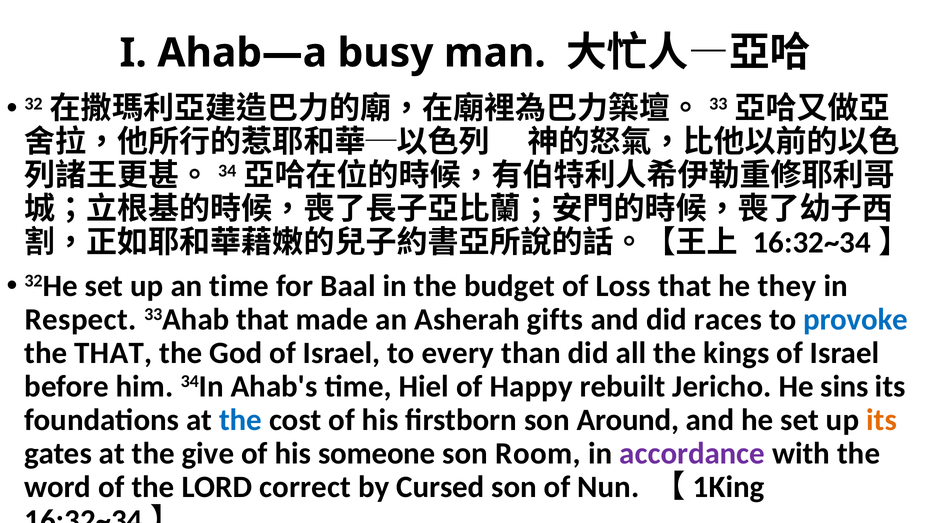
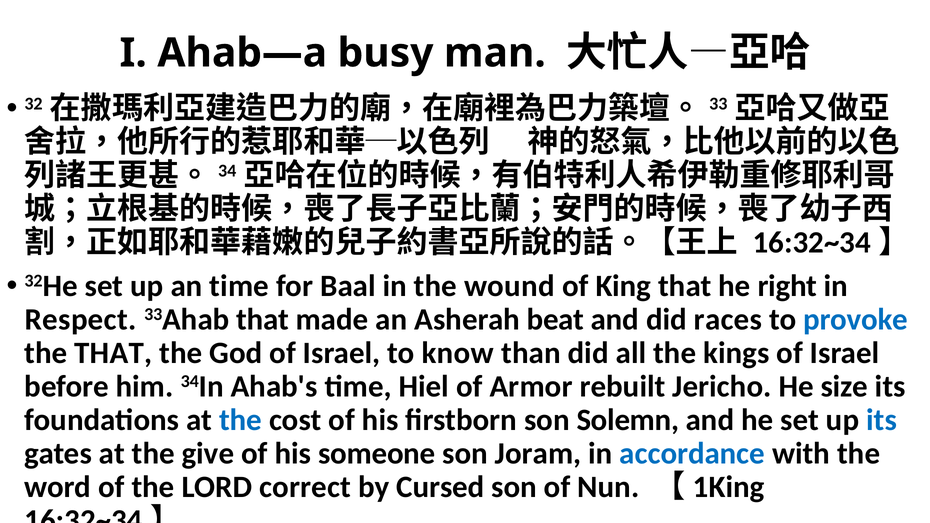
budget: budget -> wound
Loss: Loss -> King
they: they -> right
gifts: gifts -> beat
every: every -> know
Happy: Happy -> Armor
sins: sins -> size
Around: Around -> Solemn
its at (882, 420) colour: orange -> blue
Room: Room -> Joram
accordance colour: purple -> blue
